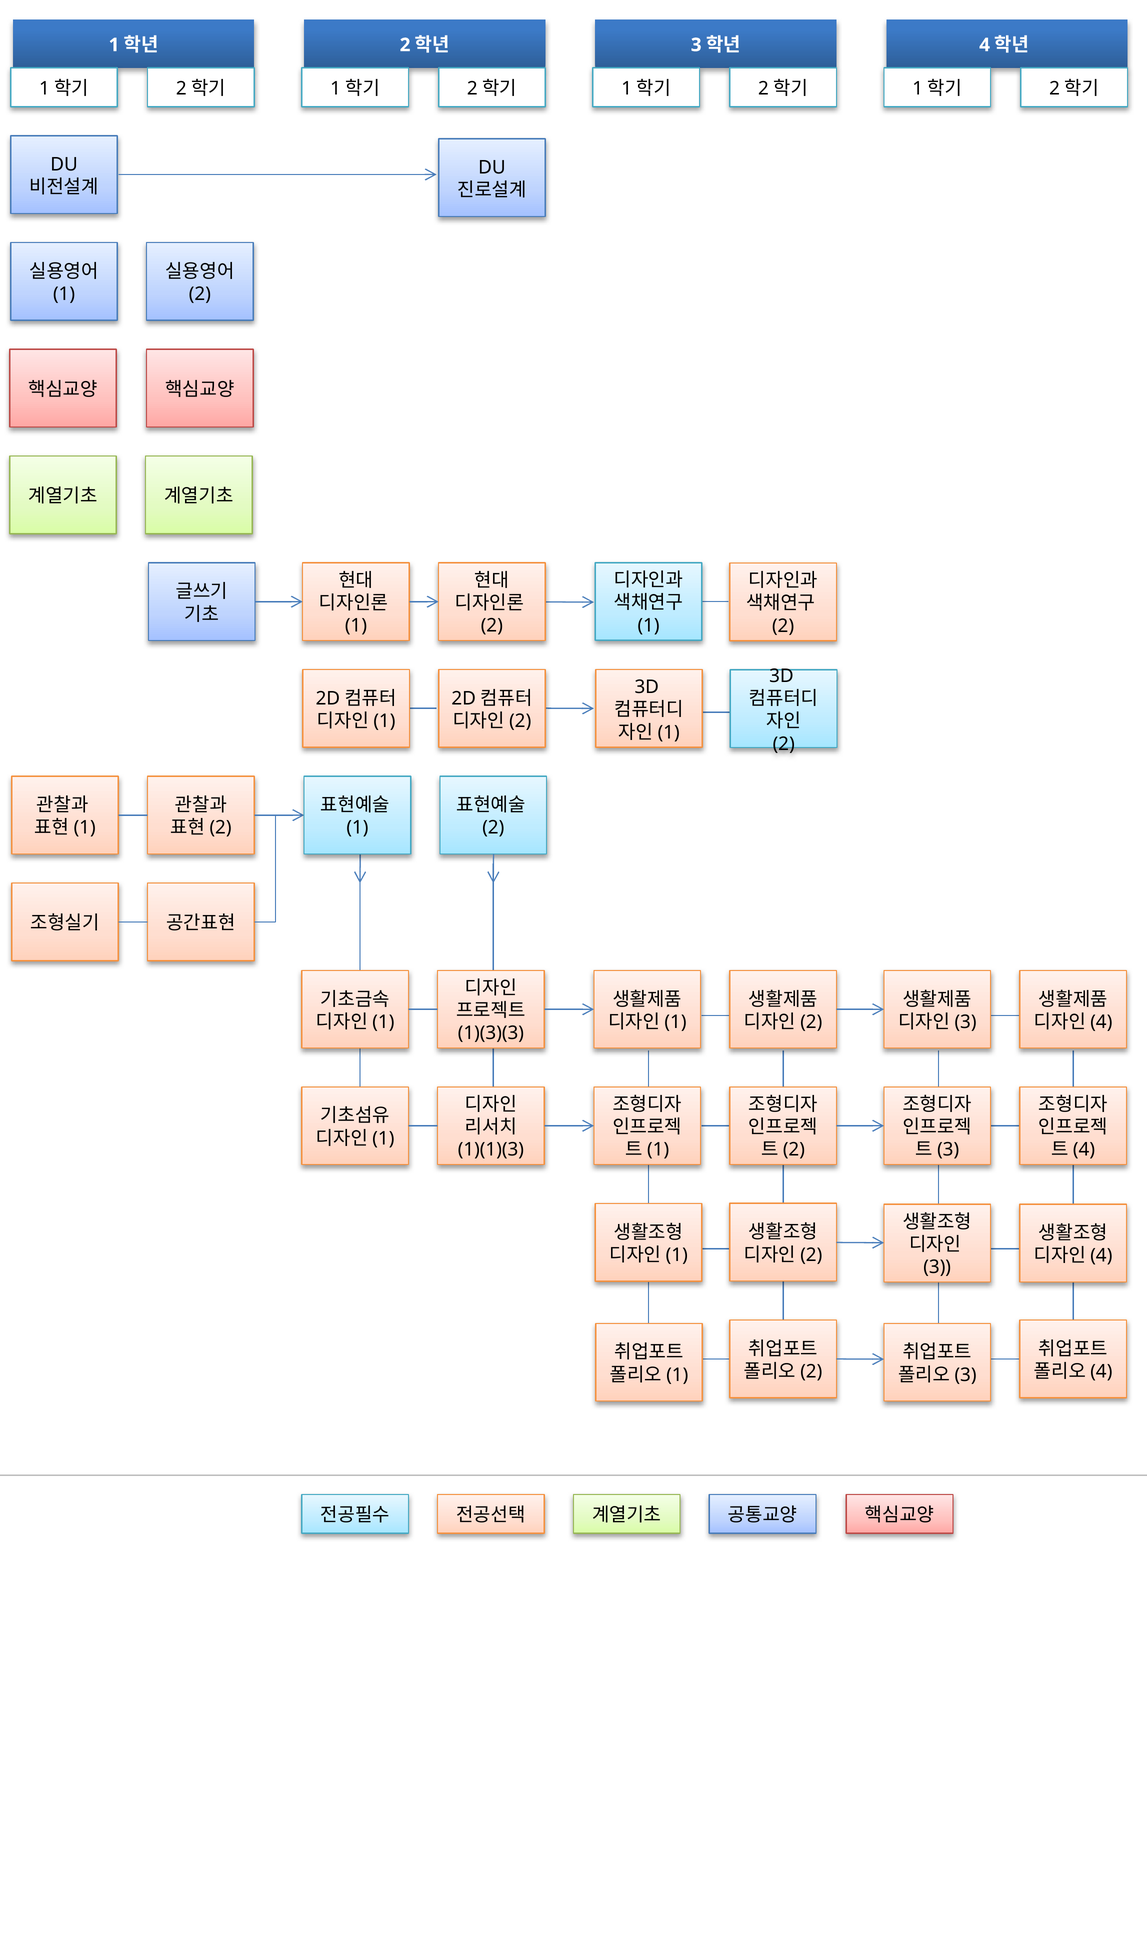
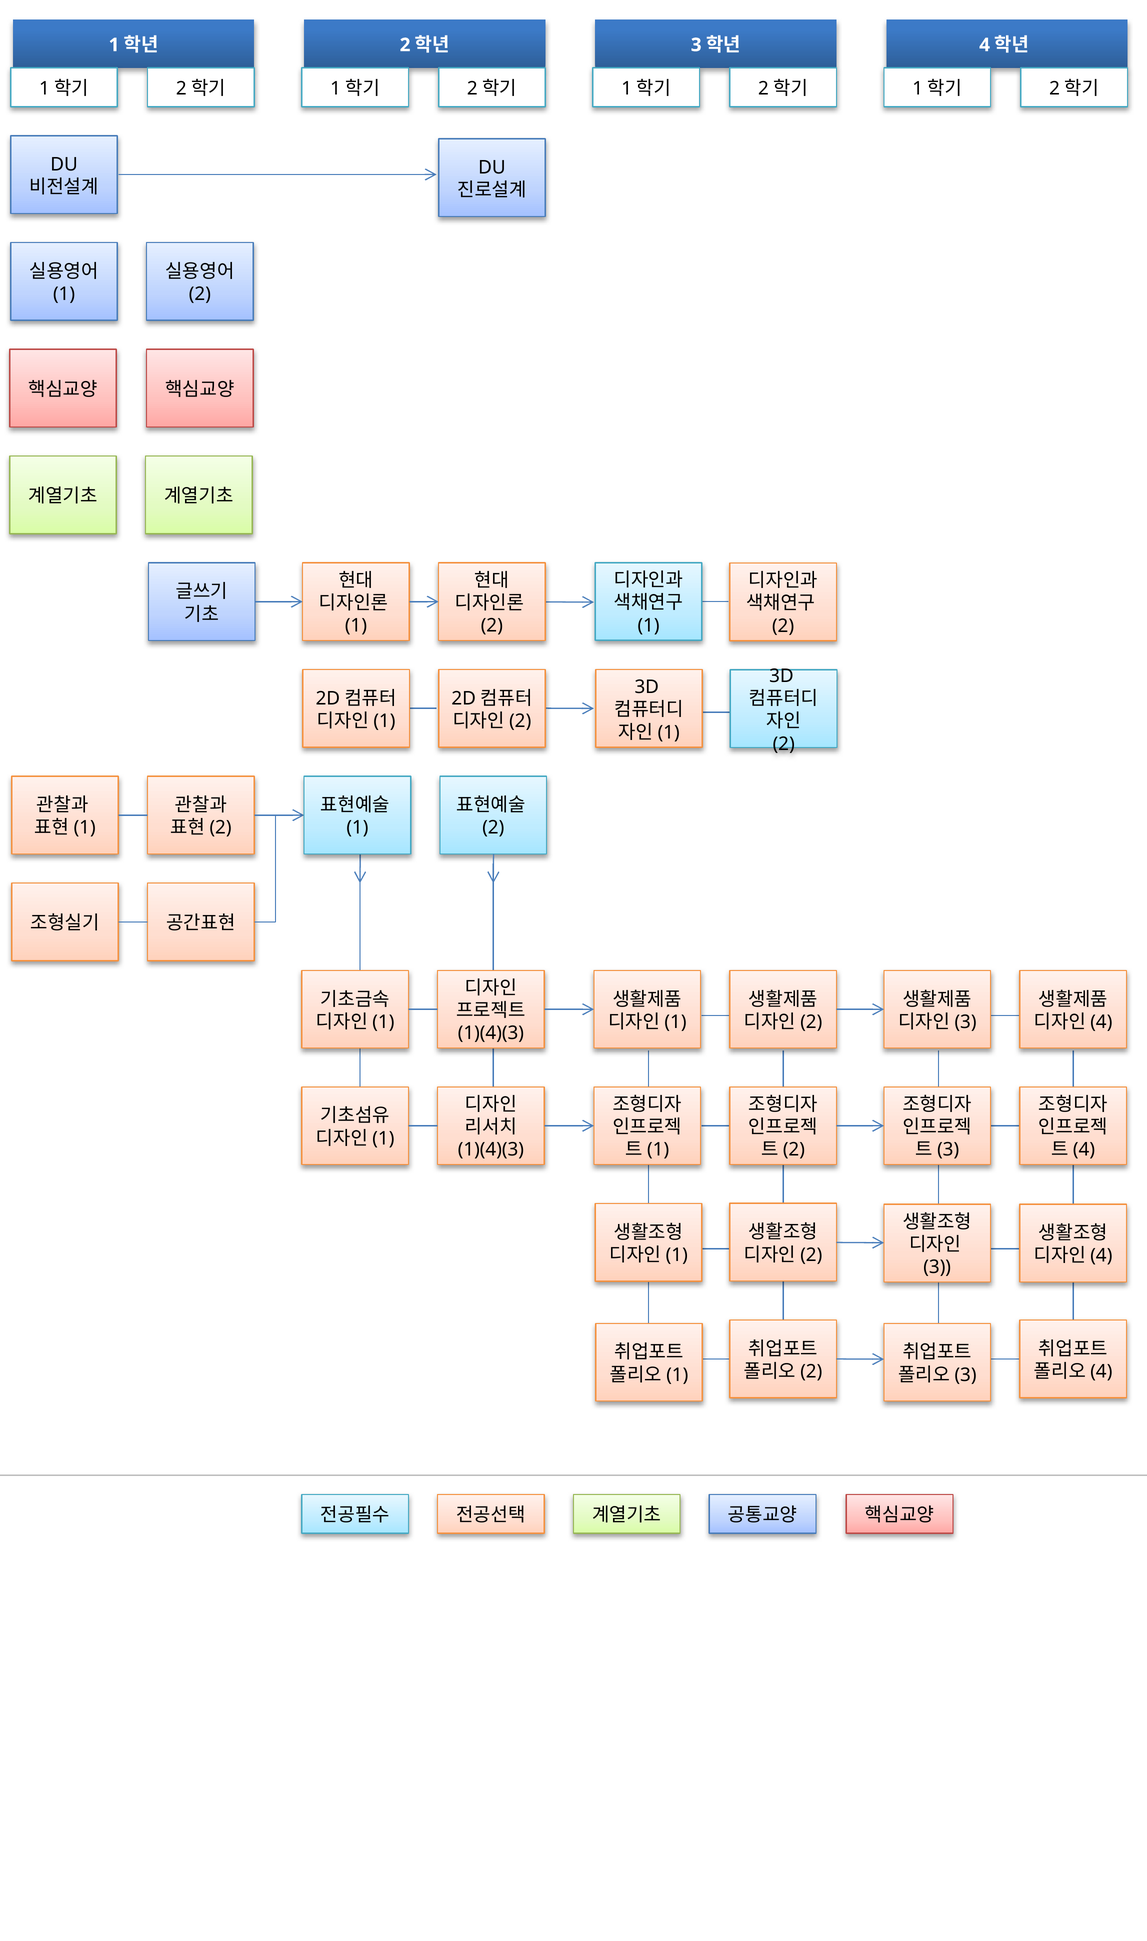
1)(3)(3 at (491, 1033): 1)(3)(3 -> 1)(4)(3
1)(1)(3 at (491, 1149): 1)(1)(3 -> 1)(4)(3
